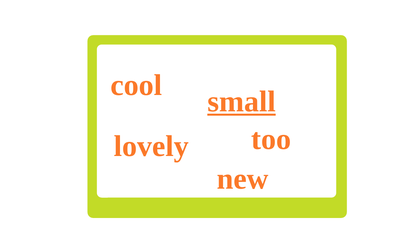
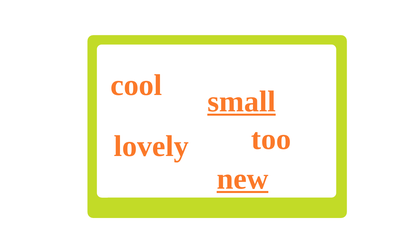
new underline: none -> present
